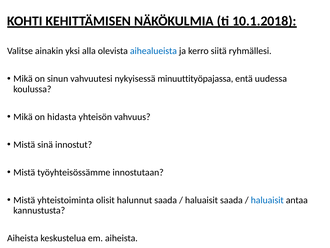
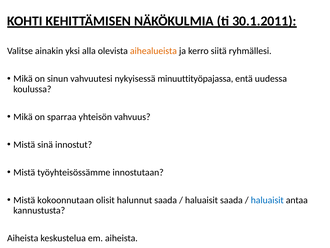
10.1.2018: 10.1.2018 -> 30.1.2011
aihealueista colour: blue -> orange
hidasta: hidasta -> sparraa
yhteistoiminta: yhteistoiminta -> kokoonnutaan
